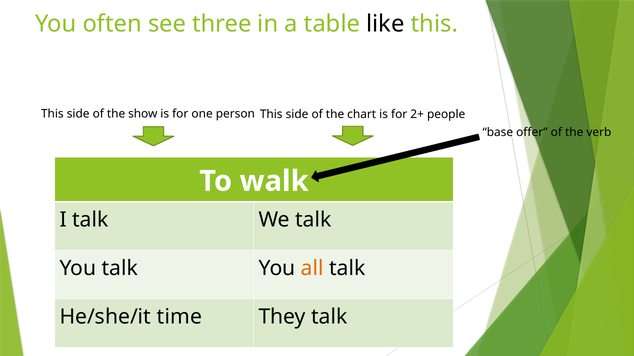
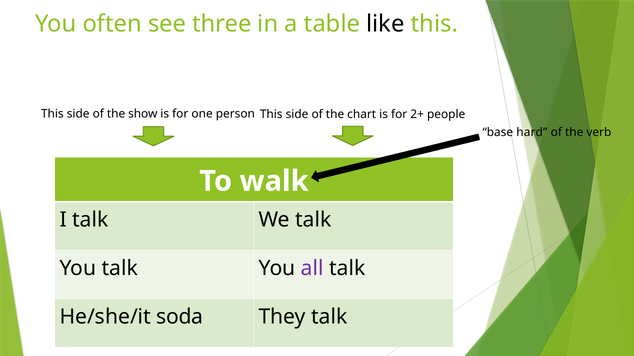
offer: offer -> hard
all colour: orange -> purple
time: time -> soda
